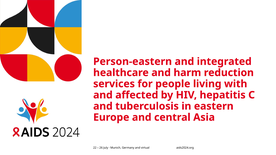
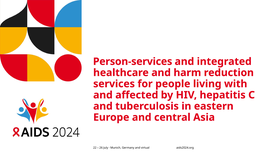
Person-eastern: Person-eastern -> Person-services
